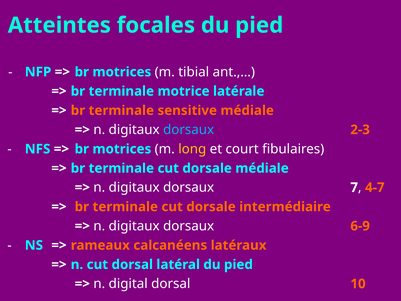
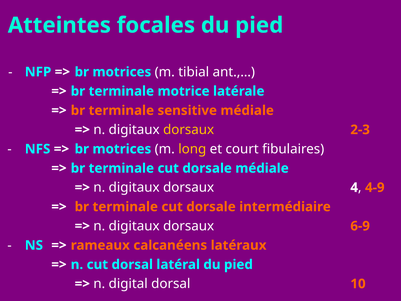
dorsaux at (189, 130) colour: light blue -> yellow
7: 7 -> 4
4-7: 4-7 -> 4-9
